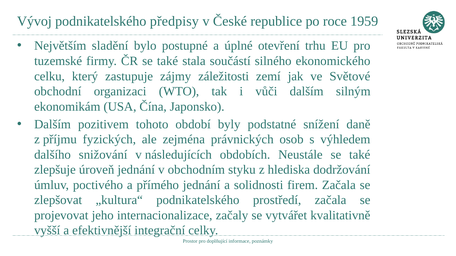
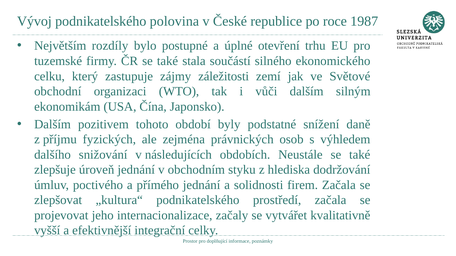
předpisy: předpisy -> polovina
1959: 1959 -> 1987
sladění: sladění -> rozdíly
